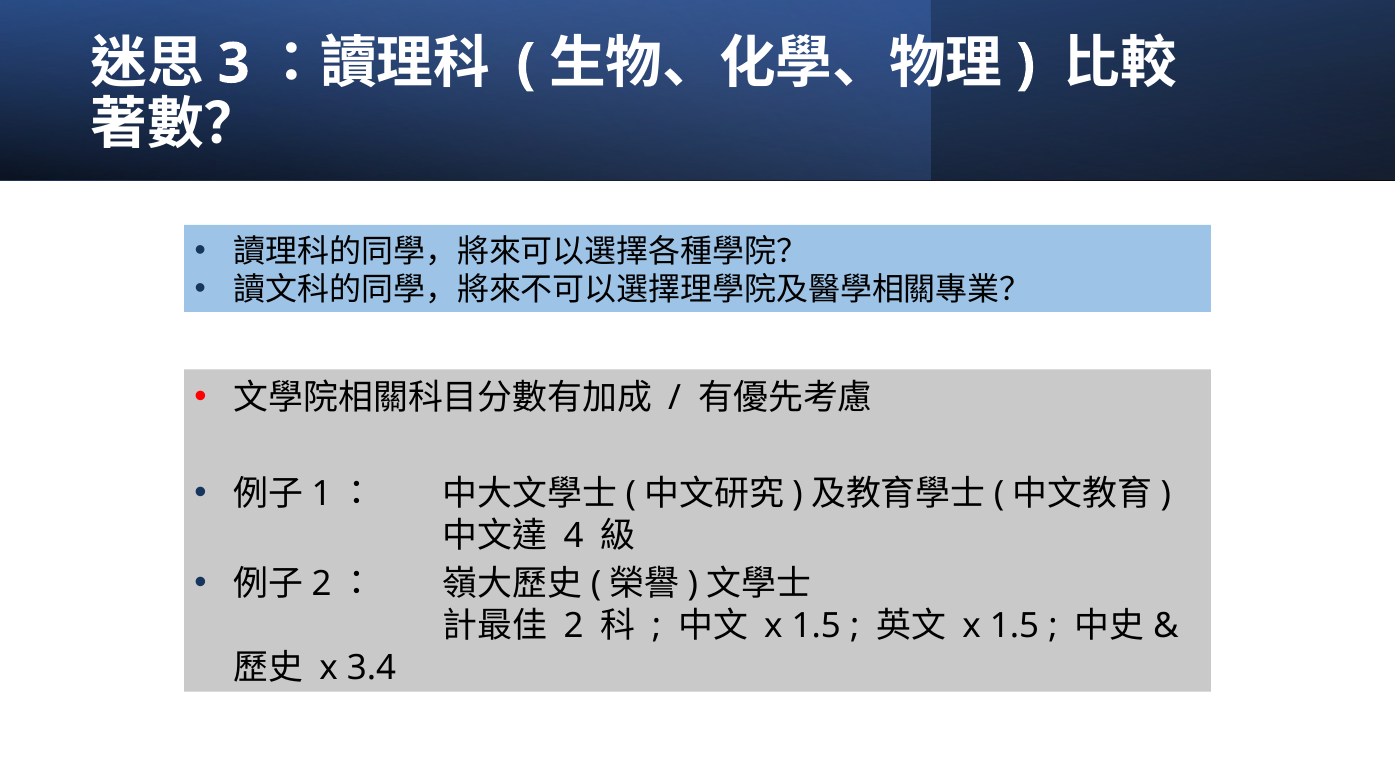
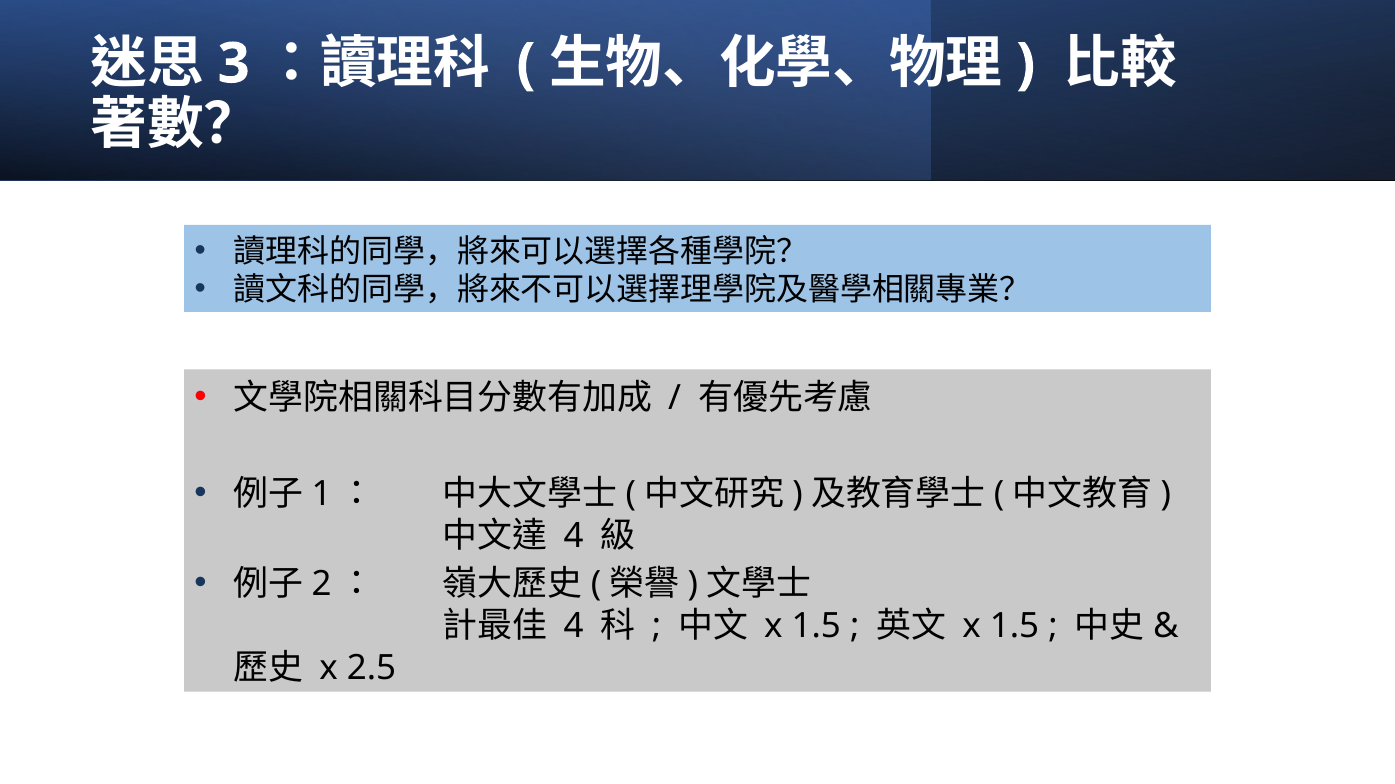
2 at (574, 627): 2 -> 4
3.4: 3.4 -> 2.5
